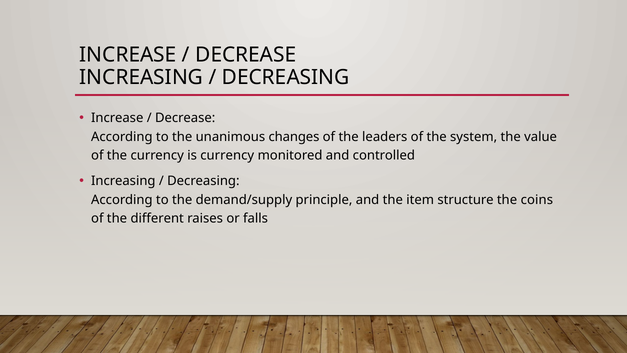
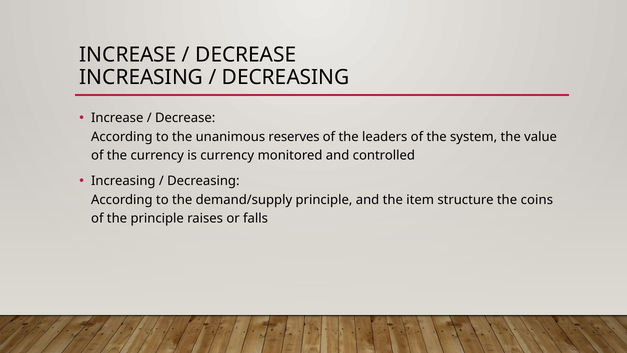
changes: changes -> reserves
the different: different -> principle
